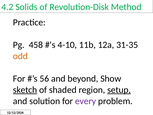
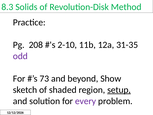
4.2: 4.2 -> 8.3
458: 458 -> 208
4-10: 4-10 -> 2-10
odd colour: orange -> purple
56: 56 -> 73
sketch underline: present -> none
